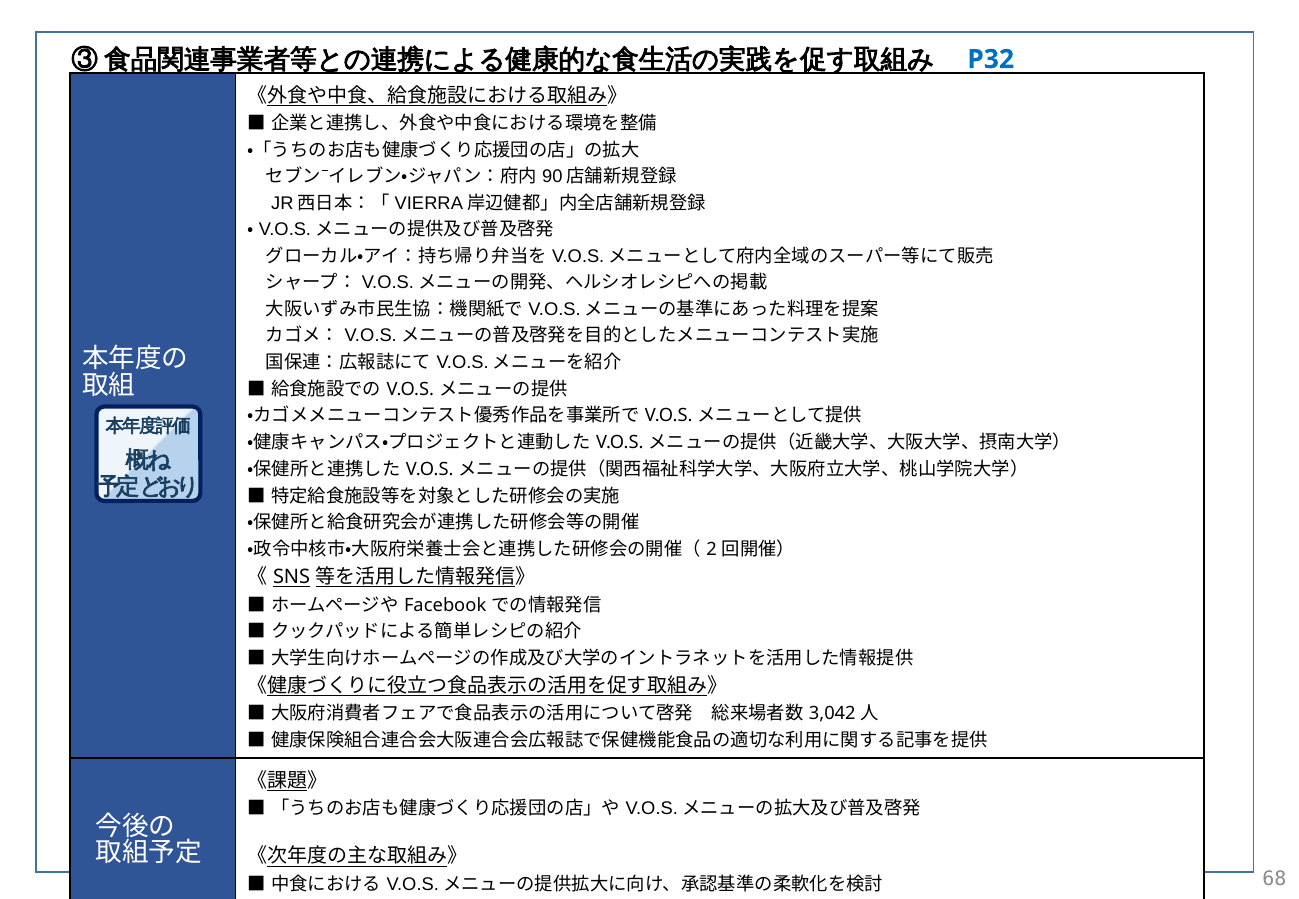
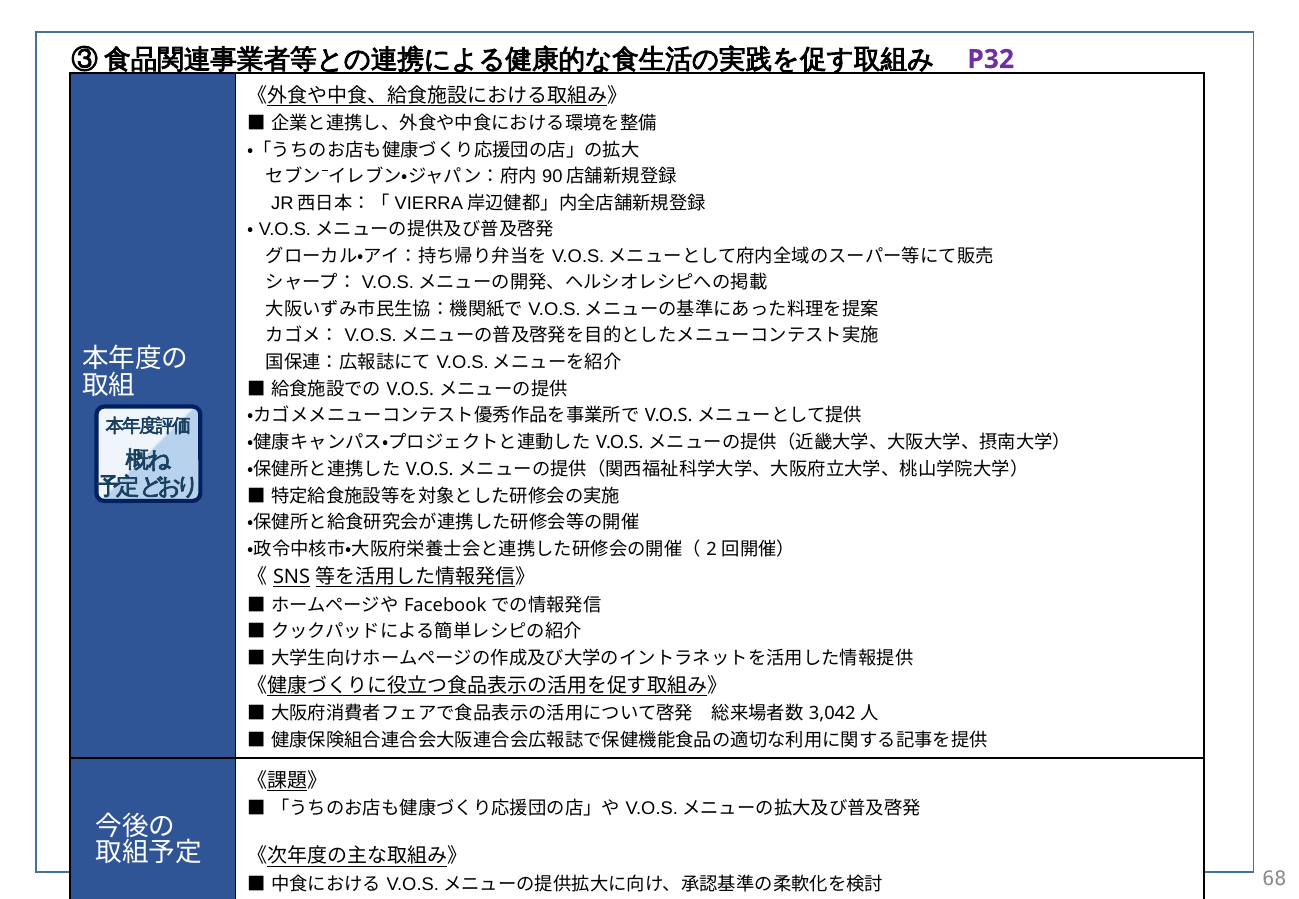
P32 colour: blue -> purple
